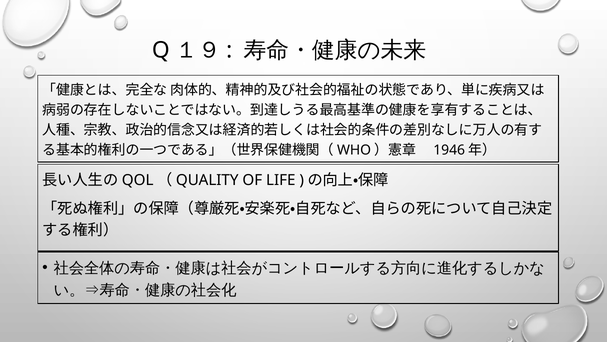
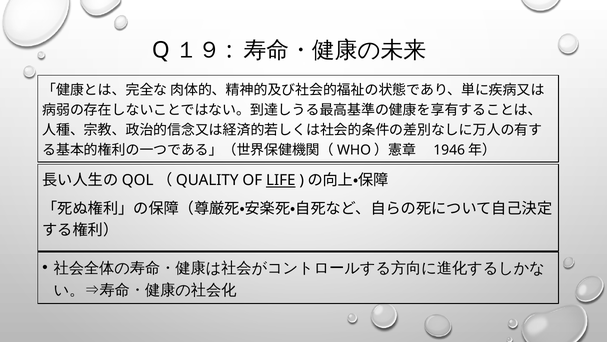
LIFE underline: none -> present
